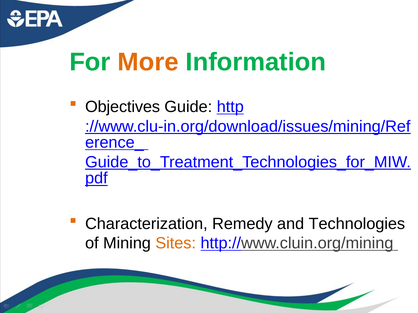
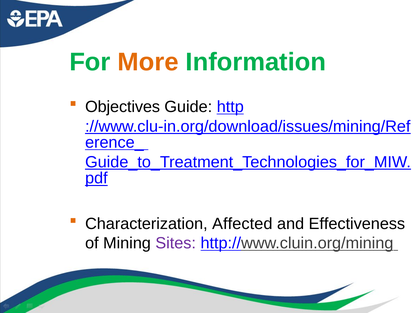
Remedy: Remedy -> Affected
Technologies: Technologies -> Effectiveness
Sites colour: orange -> purple
